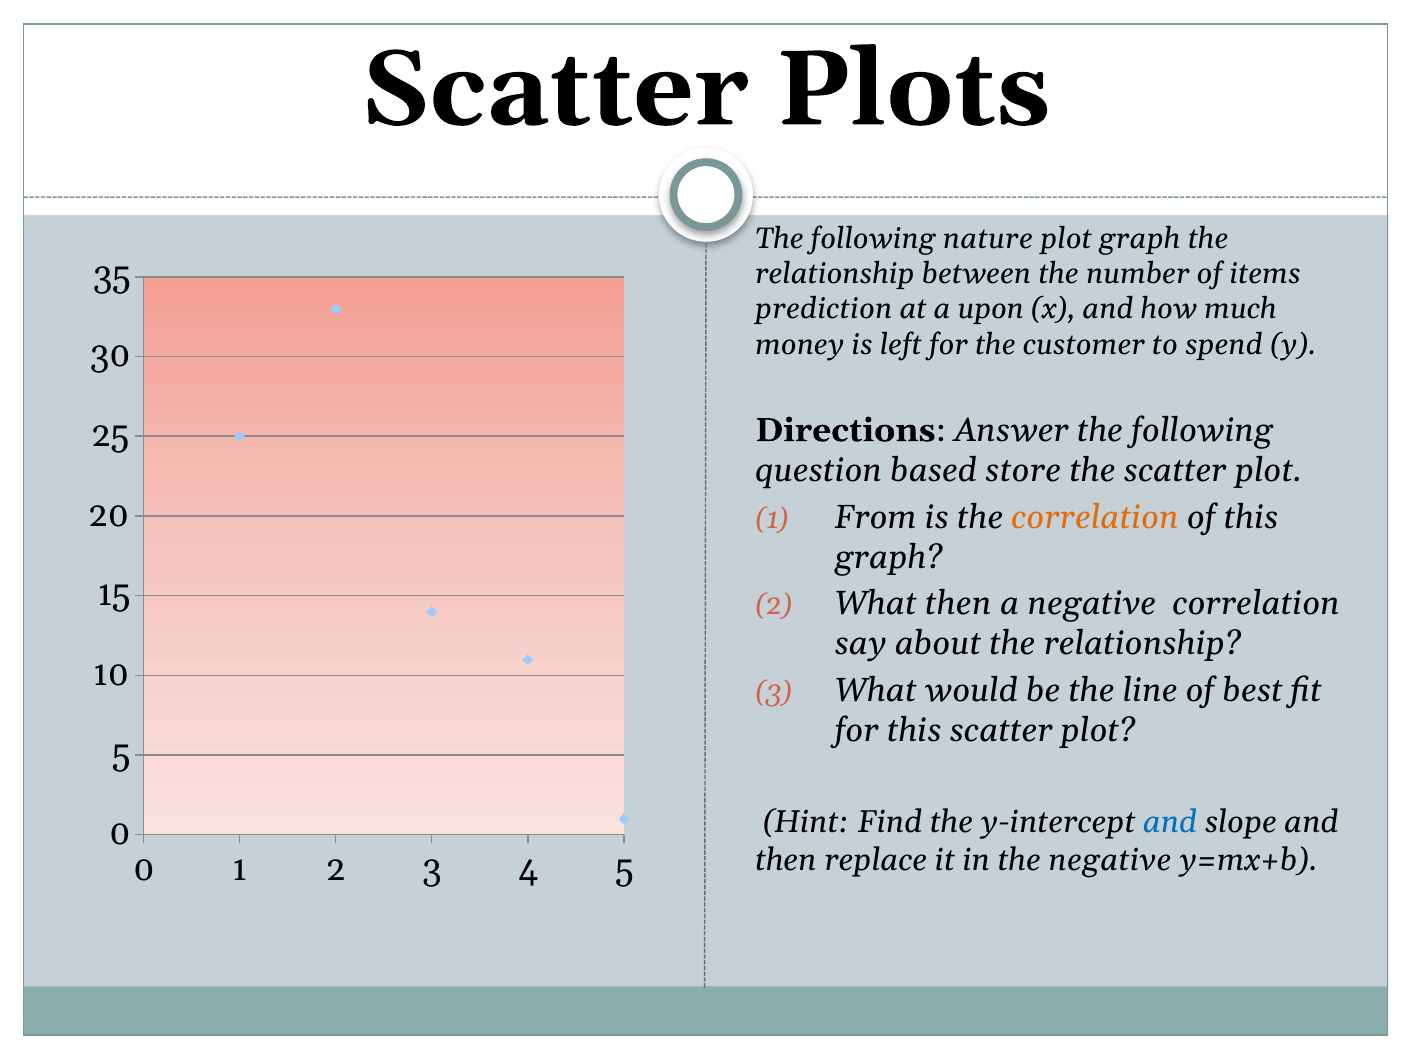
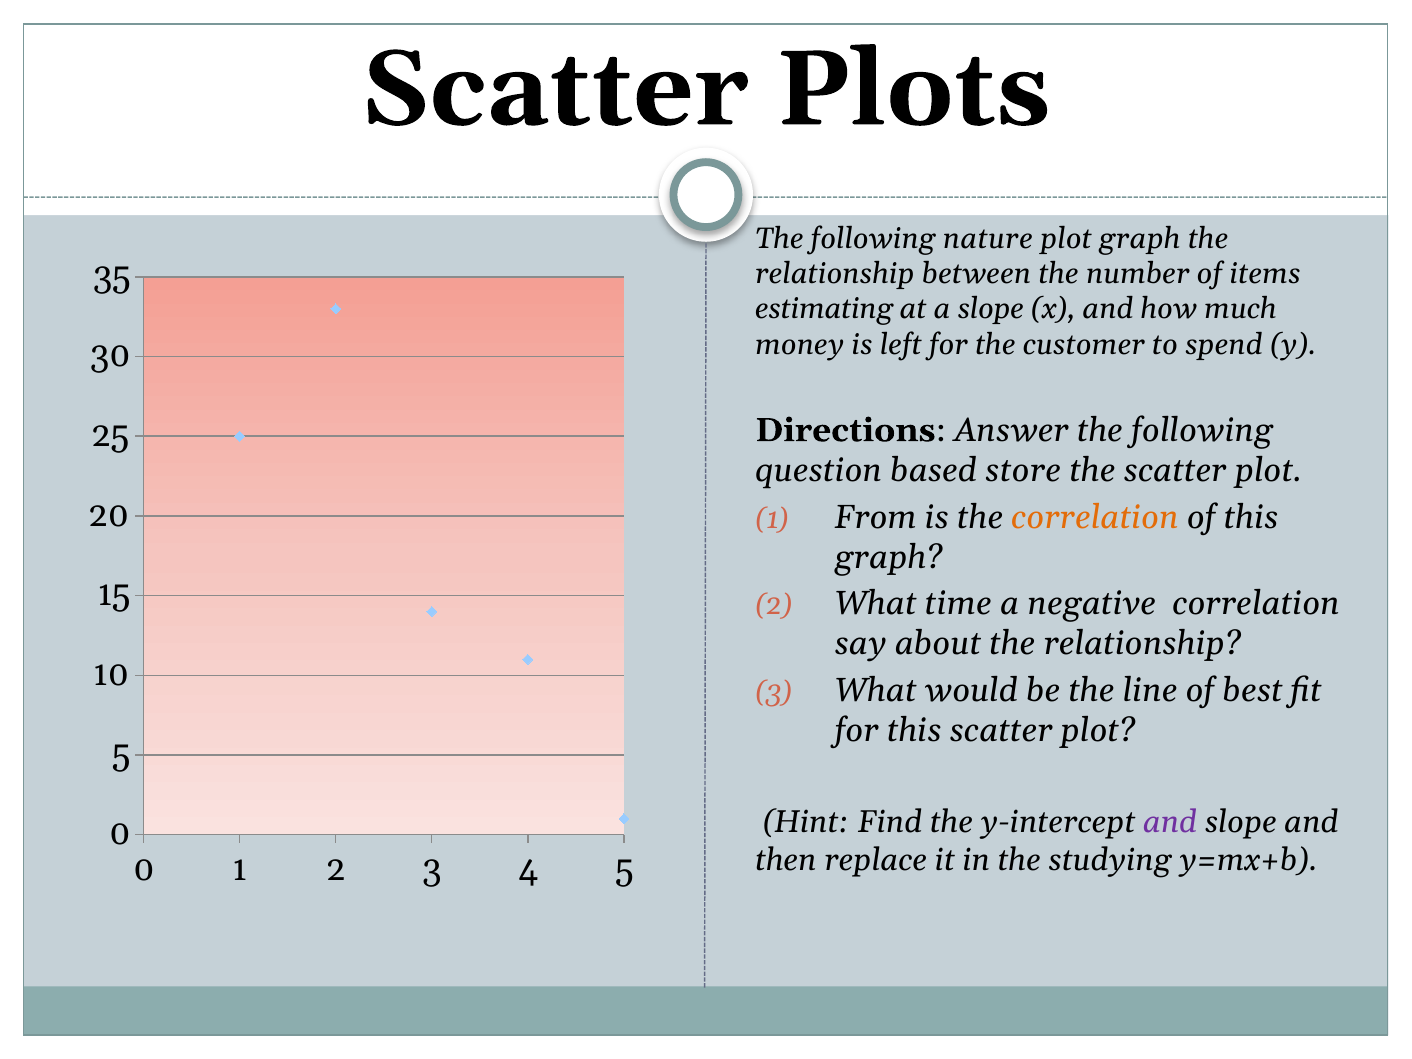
prediction: prediction -> estimating
a upon: upon -> slope
What then: then -> time
and at (1170, 822) colour: blue -> purple
the negative: negative -> studying
